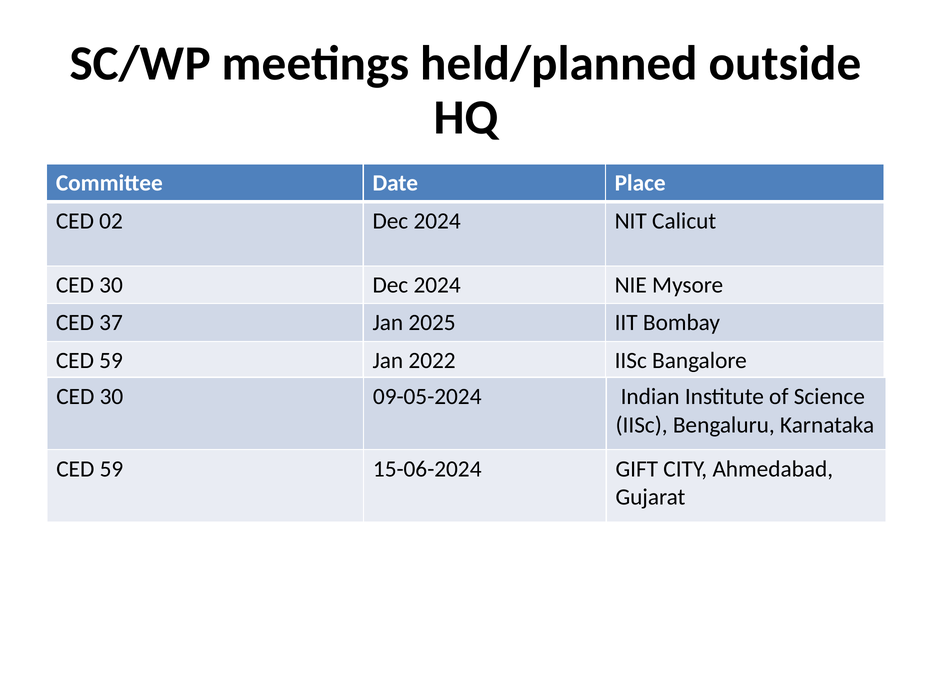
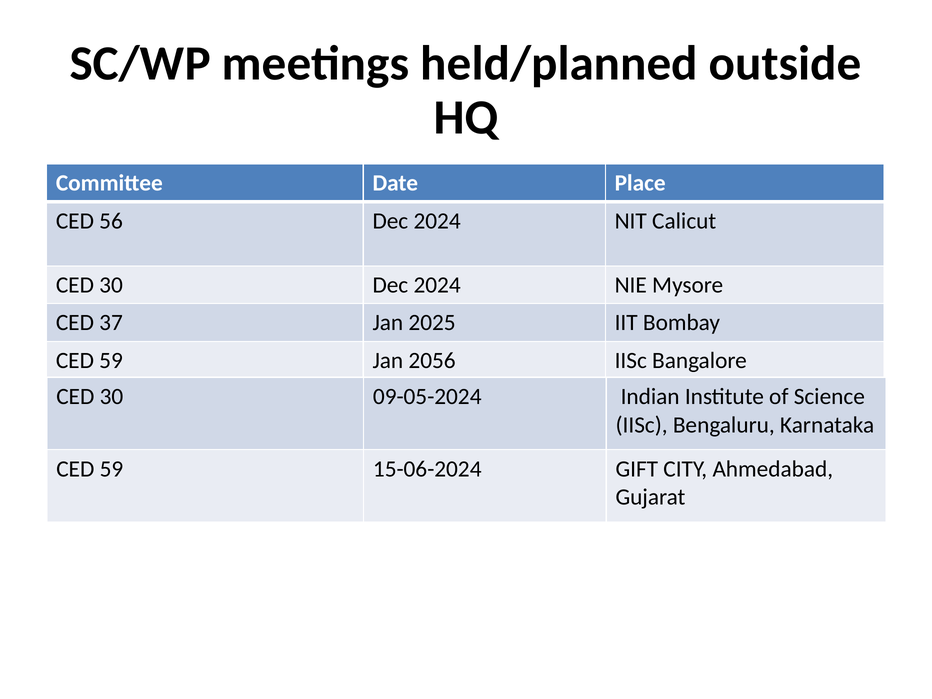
02: 02 -> 56
2022: 2022 -> 2056
